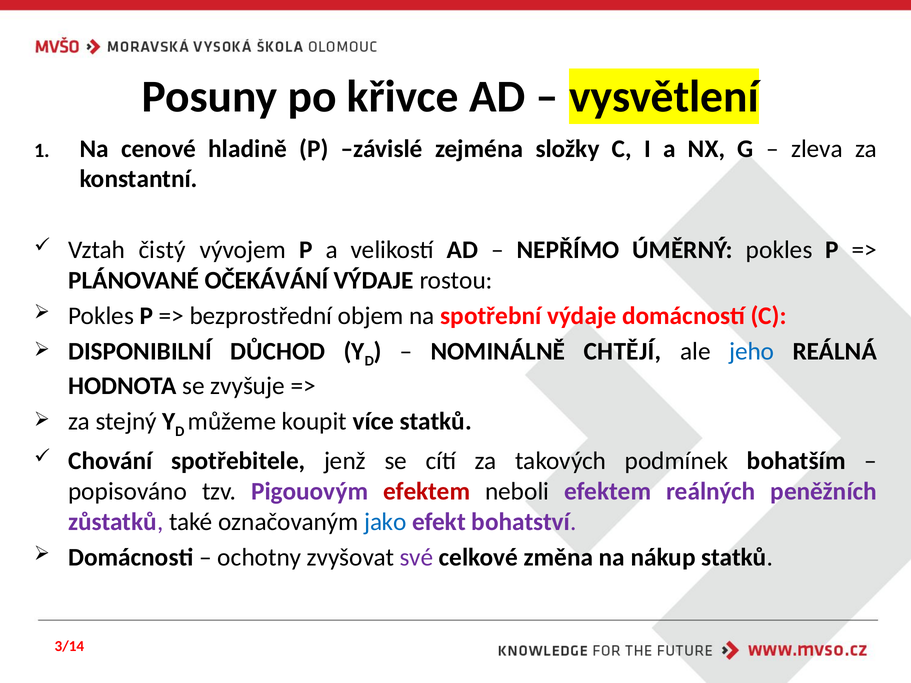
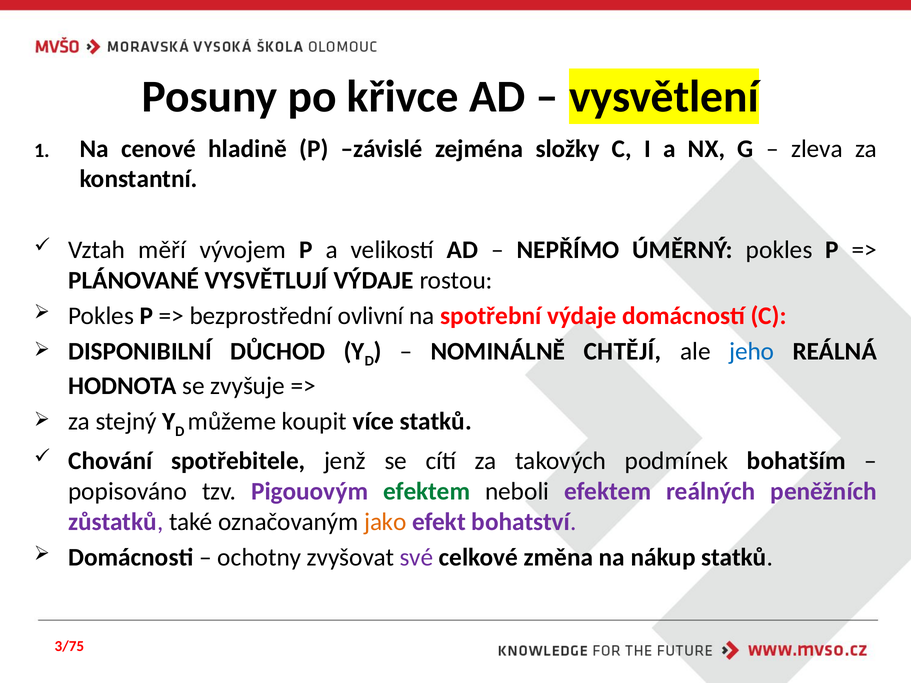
čistý: čistý -> měří
OČEKÁVÁNÍ: OČEKÁVÁNÍ -> VYSVĚTLUJÍ
objem: objem -> ovlivní
efektem at (427, 492) colour: red -> green
jako colour: blue -> orange
3/14: 3/14 -> 3/75
